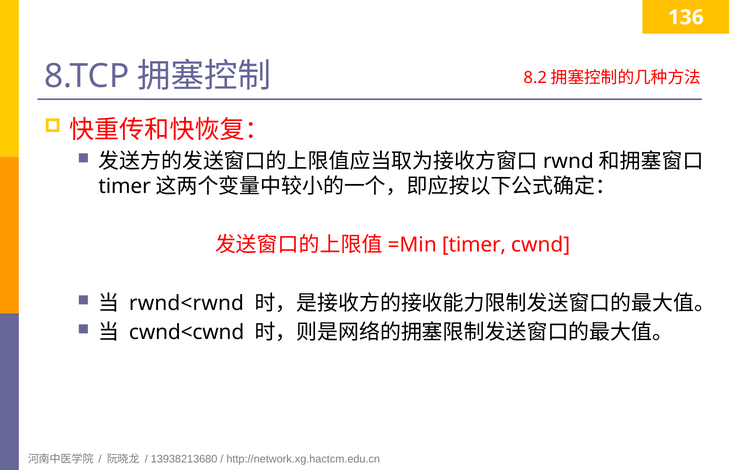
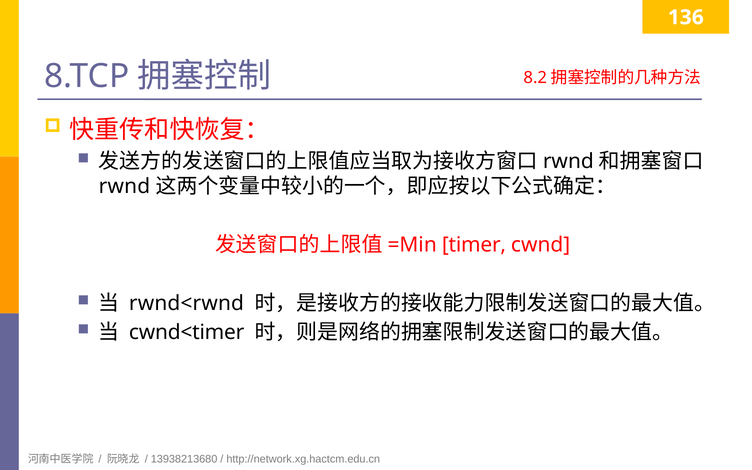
timer at (125, 186): timer -> rwnd
cwnd<cwnd: cwnd<cwnd -> cwnd<timer
